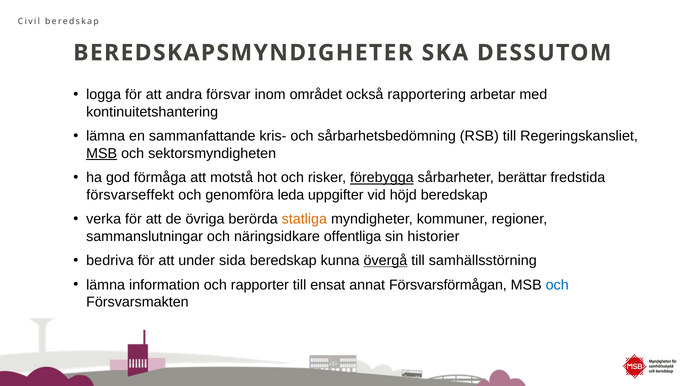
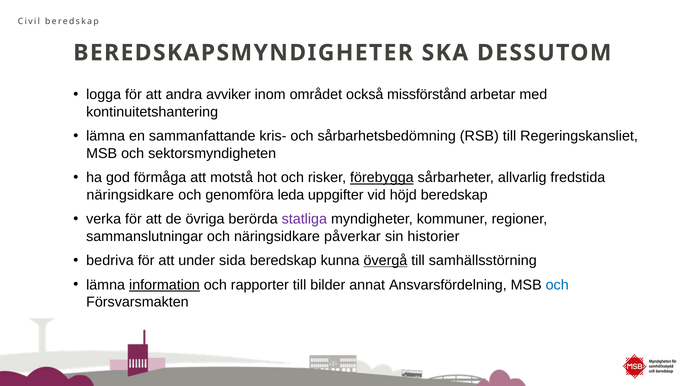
försvar: försvar -> avviker
rapportering: rapportering -> missförstånd
MSB at (102, 153) underline: present -> none
berättar: berättar -> allvarlig
försvarseffekt at (130, 195): försvarseffekt -> näringsidkare
statliga colour: orange -> purple
offentliga: offentliga -> påverkar
information underline: none -> present
ensat: ensat -> bilder
Försvarsförmågan: Försvarsförmågan -> Ansvarsfördelning
